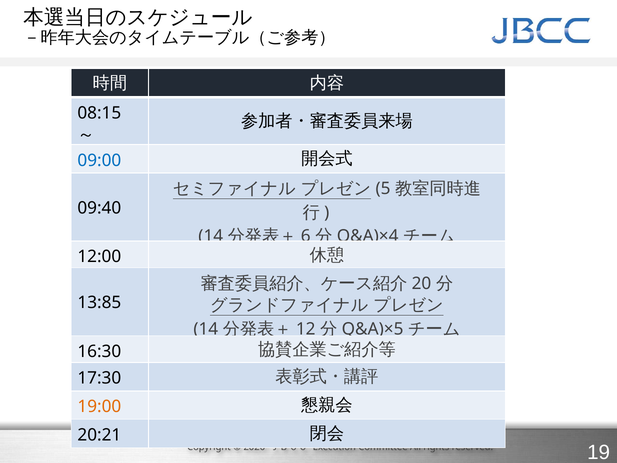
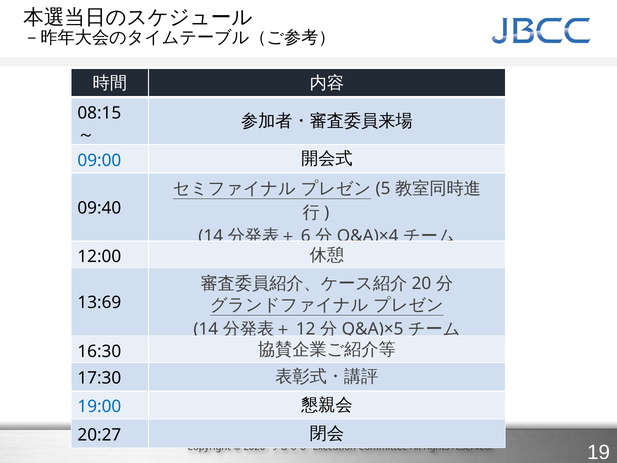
13:85: 13:85 -> 13:69
19:00 colour: orange -> blue
20:21: 20:21 -> 20:27
